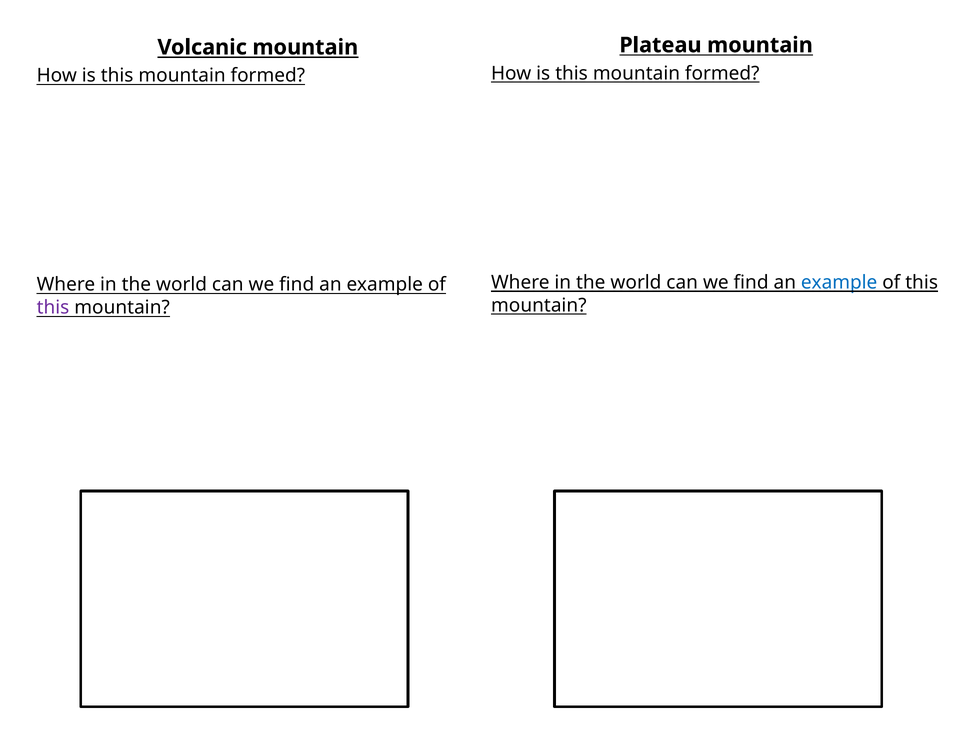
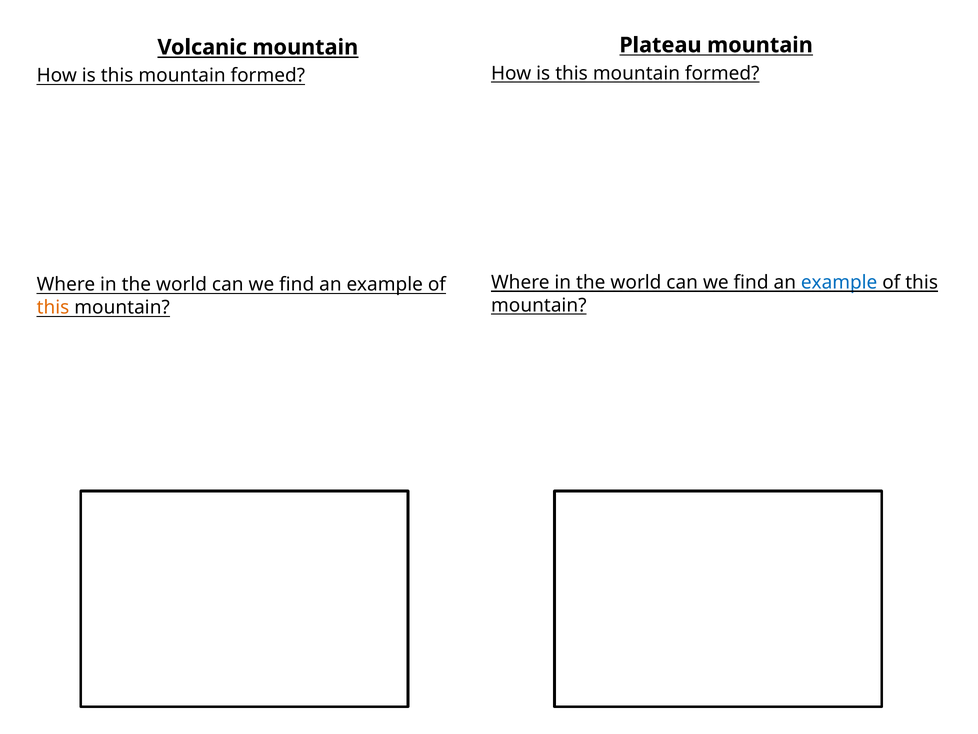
this at (53, 307) colour: purple -> orange
